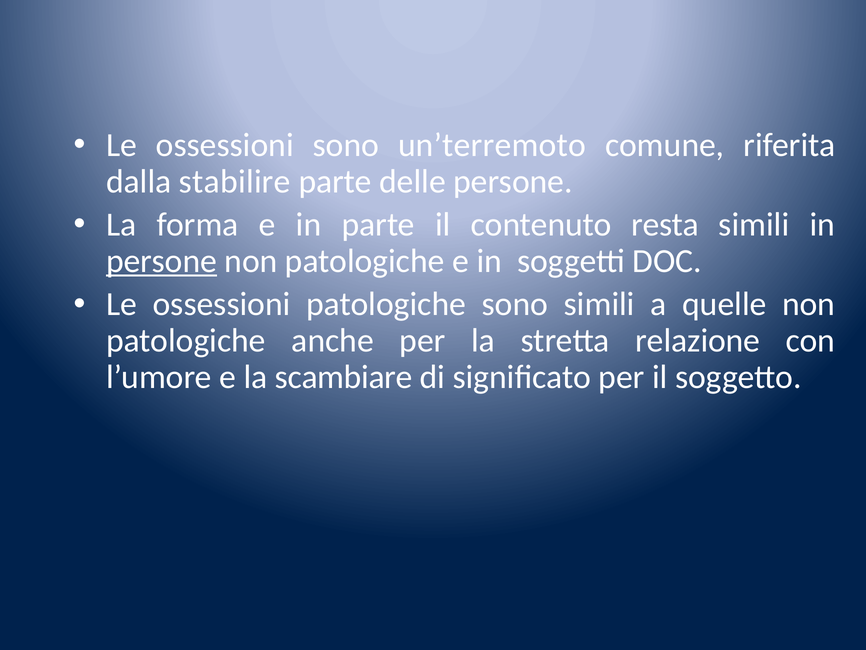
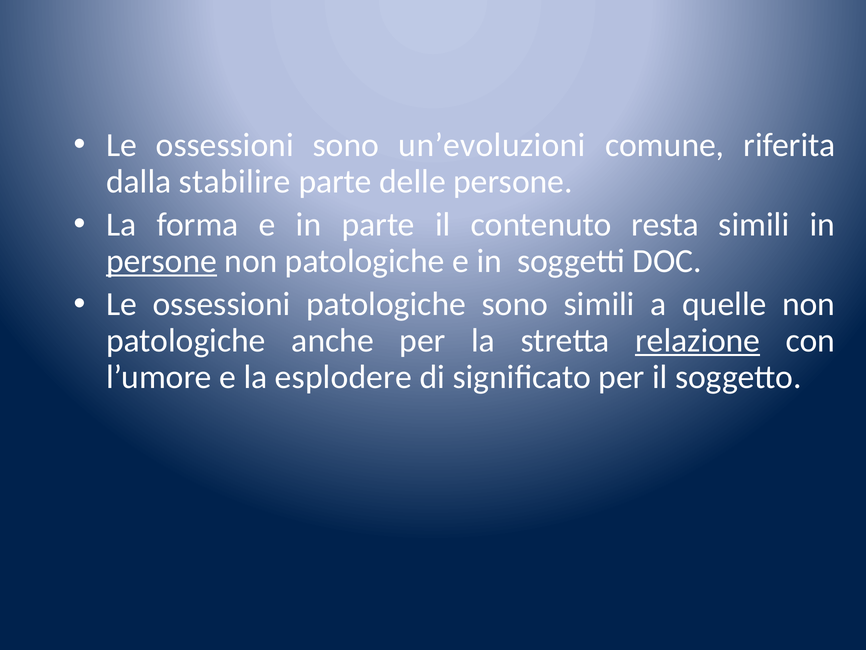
un’terremoto: un’terremoto -> un’evoluzioni
relazione underline: none -> present
scambiare: scambiare -> esplodere
